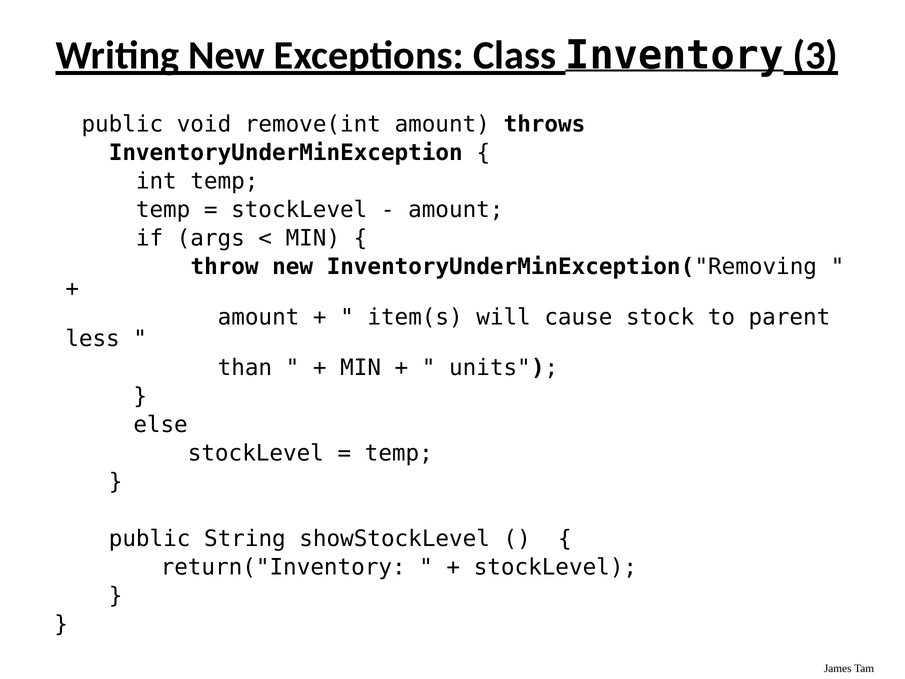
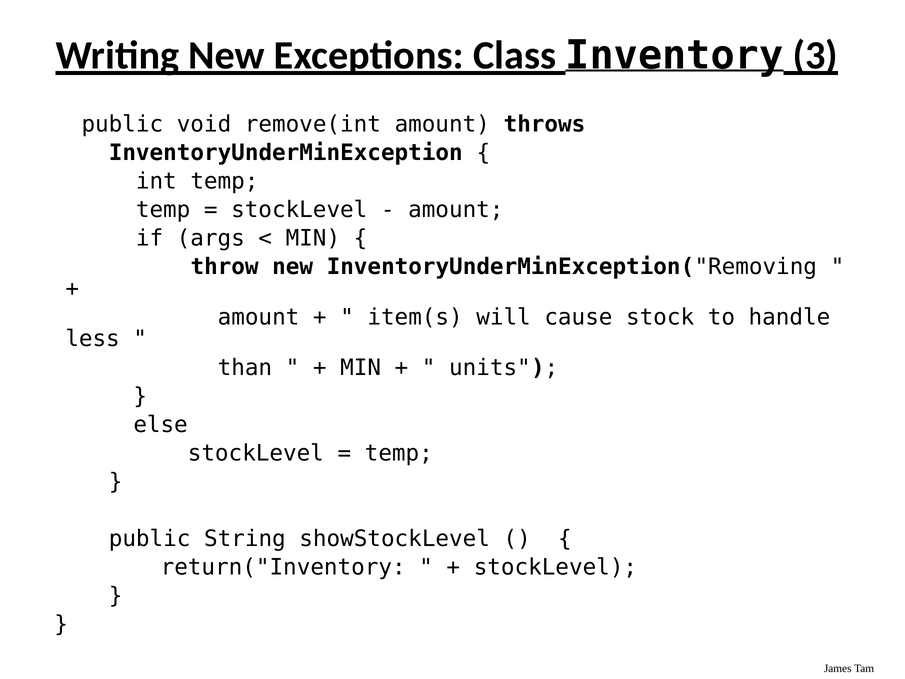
parent: parent -> handle
